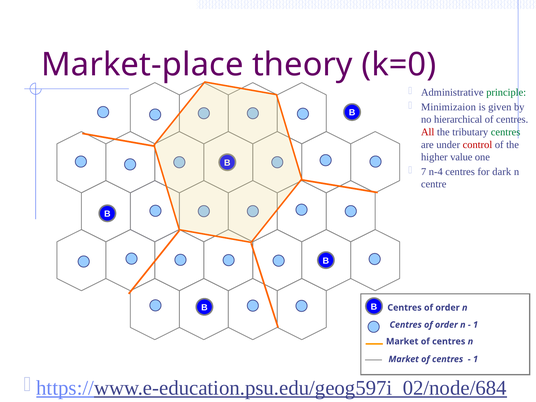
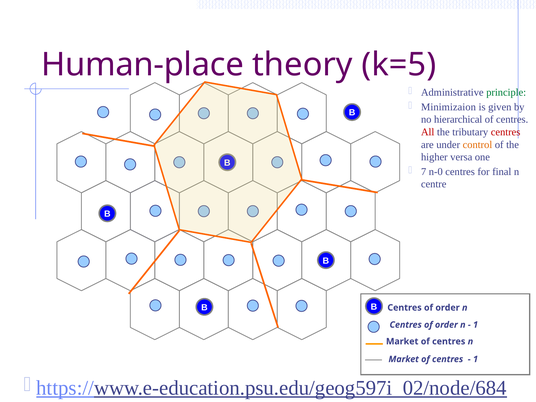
Market-place: Market-place -> Human-place
k=0: k=0 -> k=5
centres at (506, 132) colour: green -> red
control colour: red -> orange
value: value -> versa
n-4: n-4 -> n-0
dark: dark -> final
